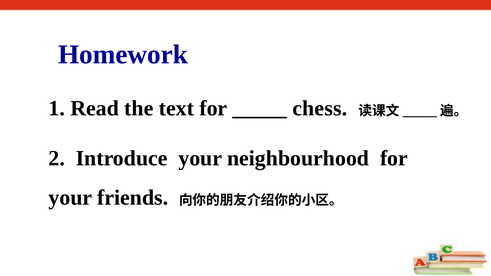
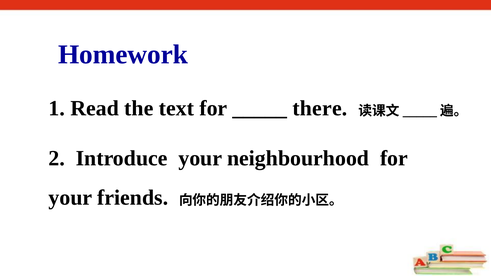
chess: chess -> there
